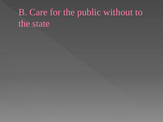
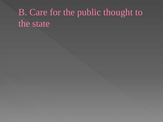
without: without -> thought
